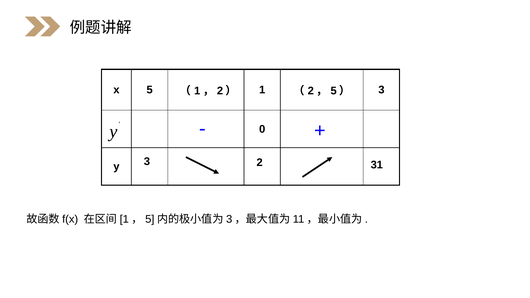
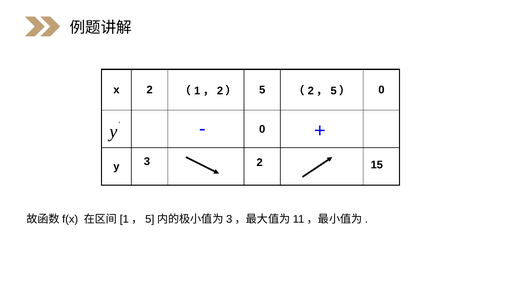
x 5: 5 -> 2
1: 1 -> 5
3 at (381, 90): 3 -> 0
31: 31 -> 15
